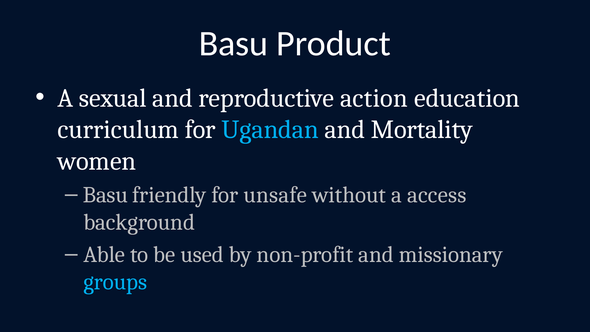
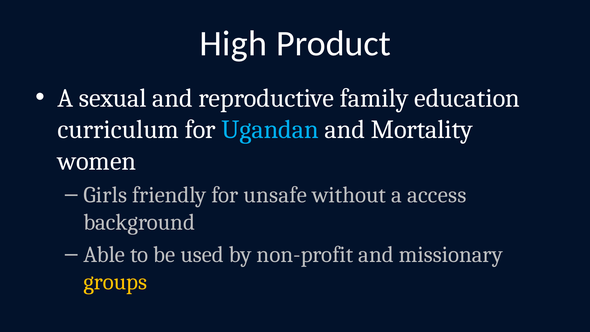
Basu at (233, 43): Basu -> High
action: action -> family
Basu at (105, 195): Basu -> Girls
groups colour: light blue -> yellow
